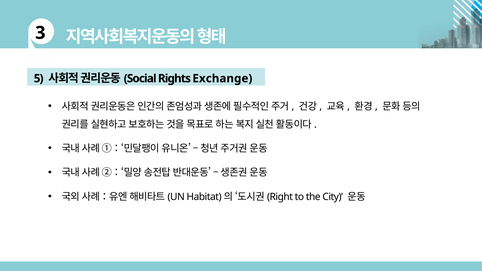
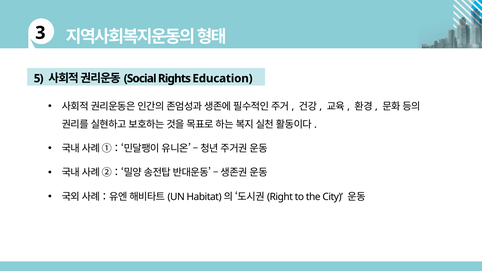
Exchange: Exchange -> Education
